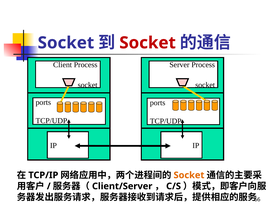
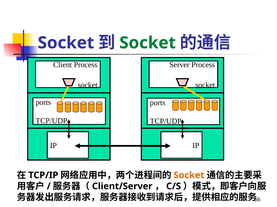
Socket at (148, 43) colour: red -> green
